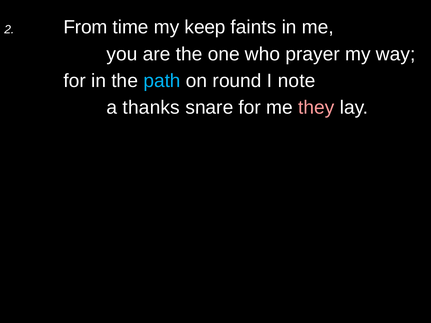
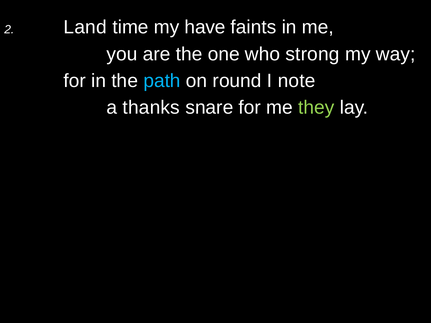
From: From -> Land
keep: keep -> have
prayer: prayer -> strong
they colour: pink -> light green
